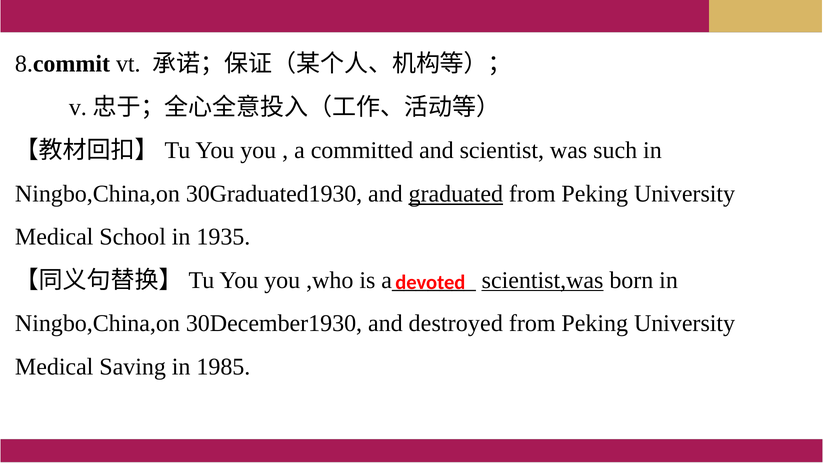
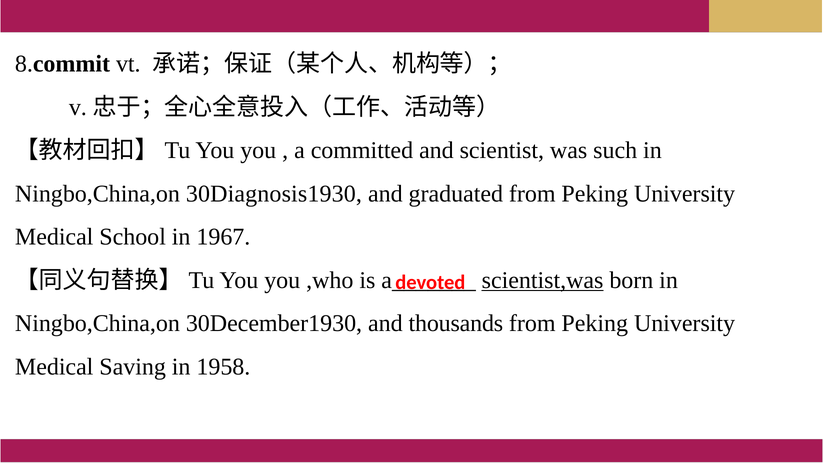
30Graduated1930: 30Graduated1930 -> 30Diagnosis1930
graduated underline: present -> none
1935: 1935 -> 1967
destroyed: destroyed -> thousands
1985: 1985 -> 1958
